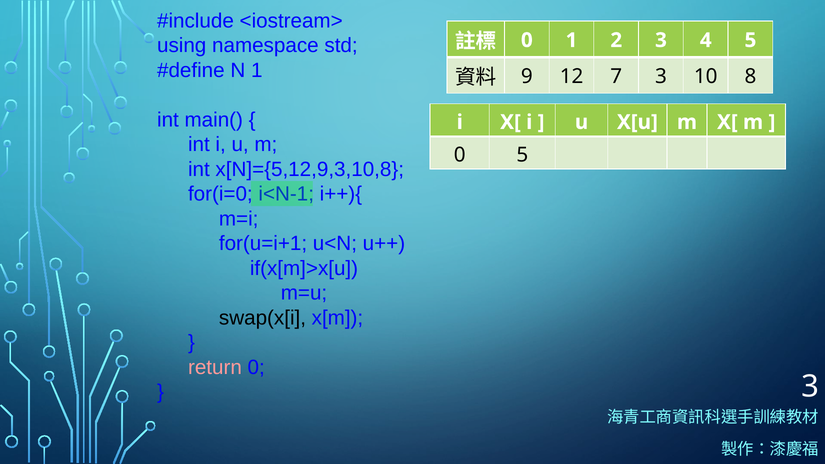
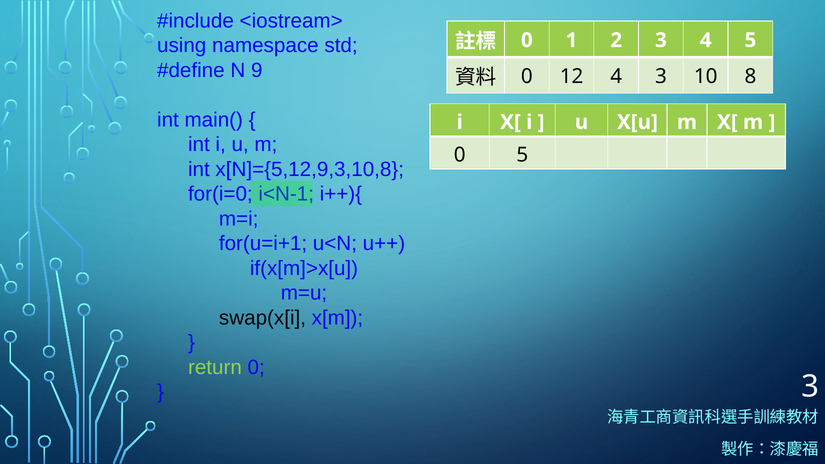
N 1: 1 -> 9
9 at (527, 76): 9 -> 0
12 7: 7 -> 4
return colour: pink -> light green
